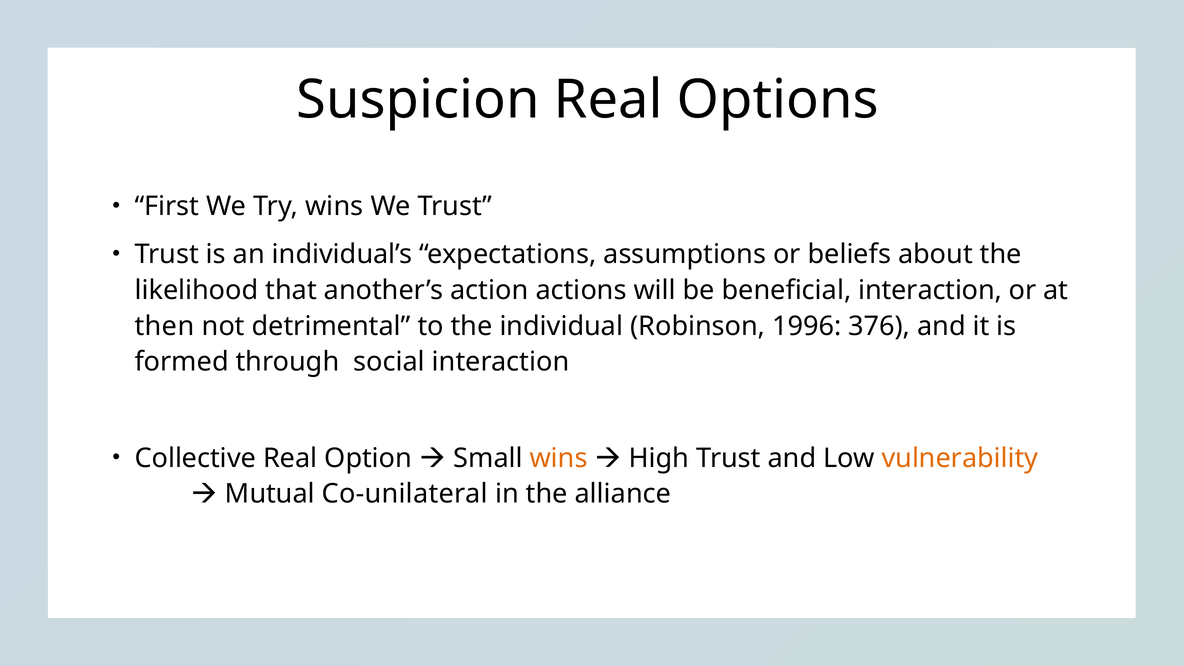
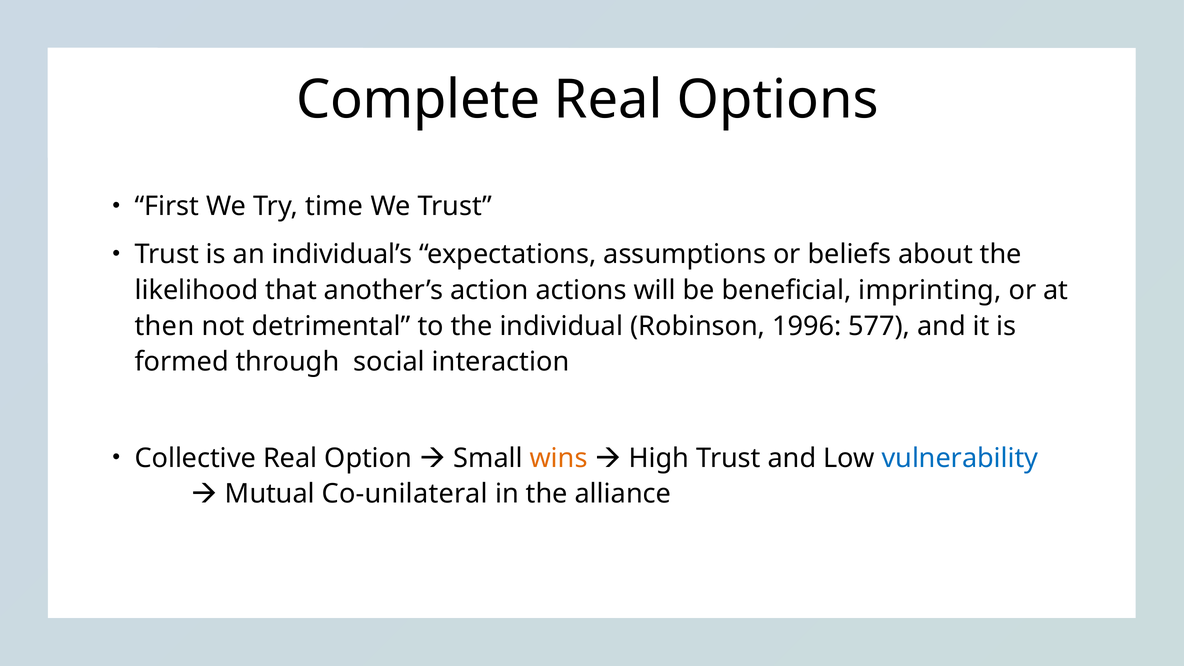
Suspicion: Suspicion -> Complete
Try wins: wins -> time
beneficial interaction: interaction -> imprinting
376: 376 -> 577
vulnerability colour: orange -> blue
